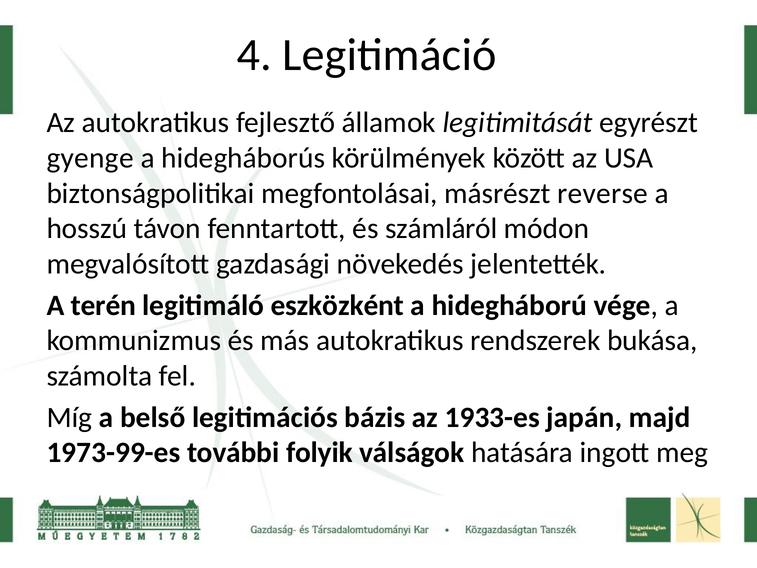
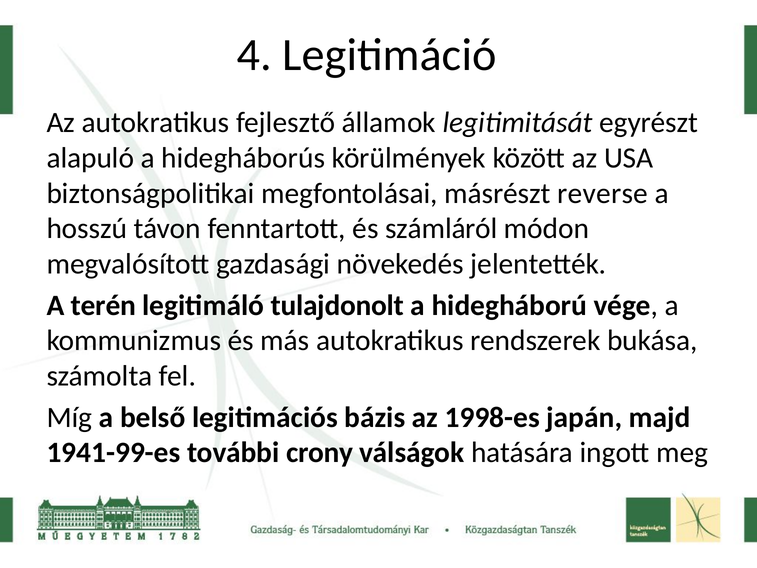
gyenge: gyenge -> alapuló
eszközként: eszközként -> tulajdonolt
1933-es: 1933-es -> 1998-es
1973-99-es: 1973-99-es -> 1941-99-es
folyik: folyik -> crony
